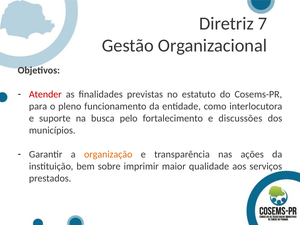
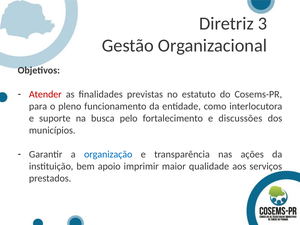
7: 7 -> 3
organização colour: orange -> blue
sobre: sobre -> apoio
